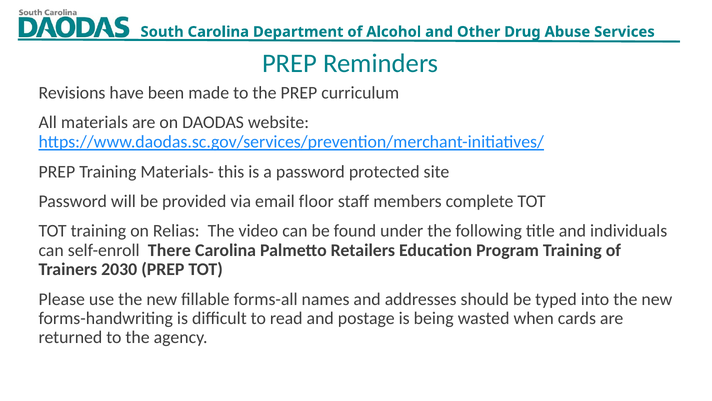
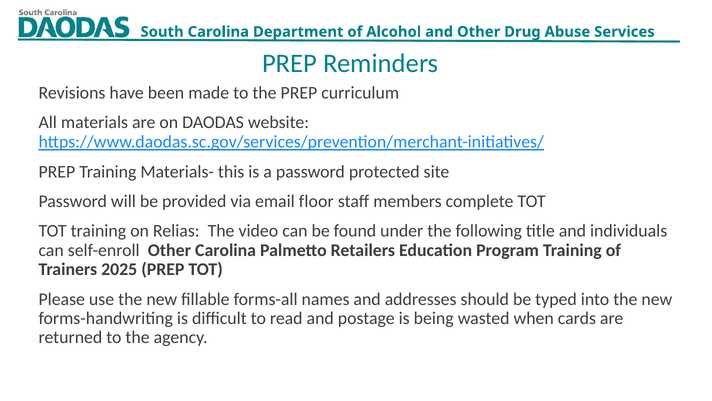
self-enroll There: There -> Other
2030: 2030 -> 2025
